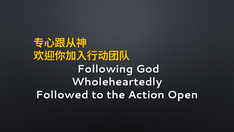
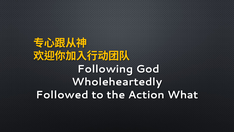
Open: Open -> What
